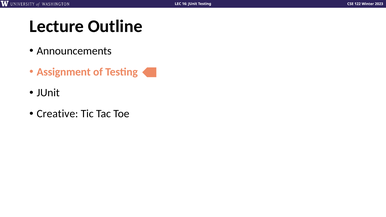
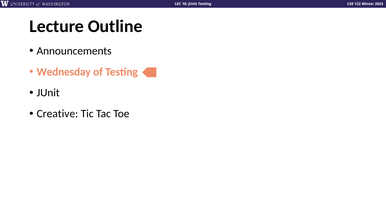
Assignment: Assignment -> Wednesday
